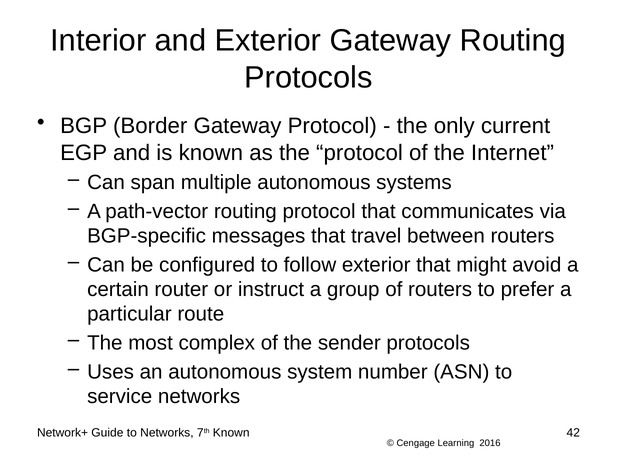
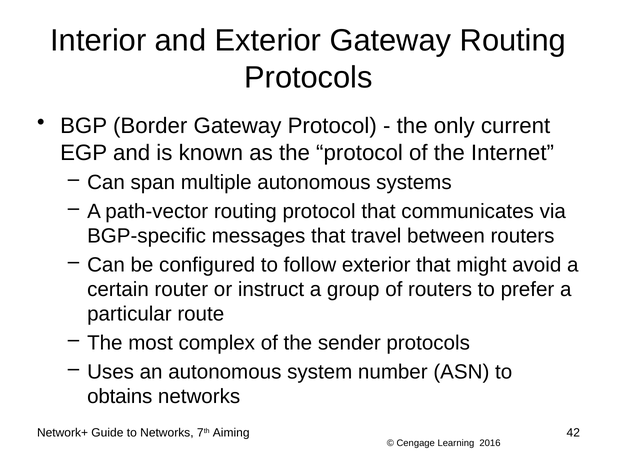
service: service -> obtains
7th Known: Known -> Aiming
